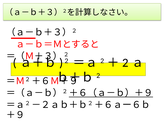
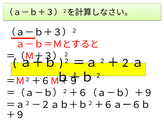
＋６（ａ－ｂ）＋９ underline: present -> none
